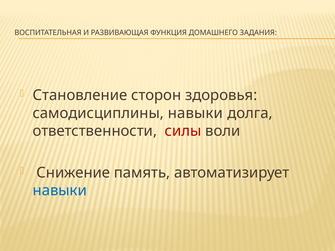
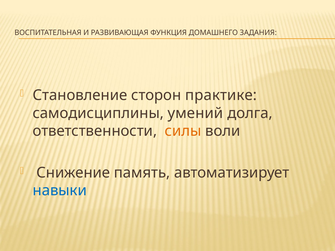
здоровья: здоровья -> практике
самодисциплины навыки: навыки -> умений
силы colour: red -> orange
